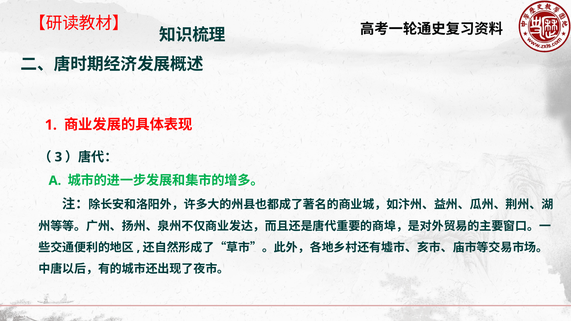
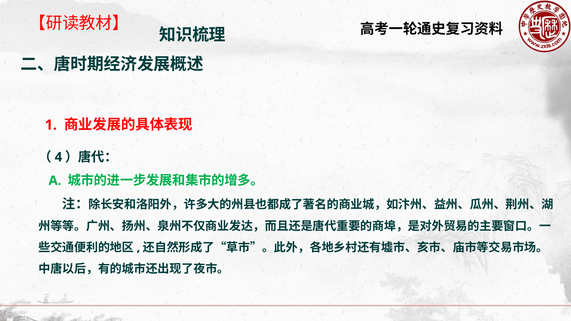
3: 3 -> 4
